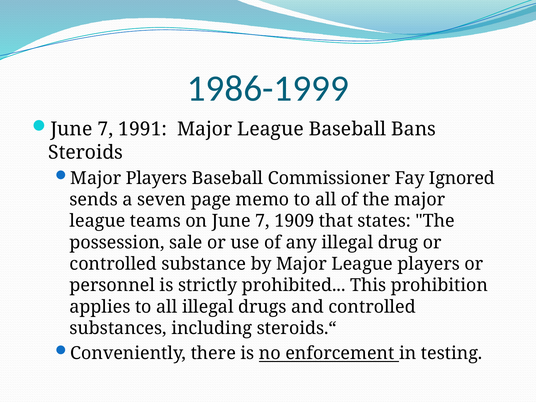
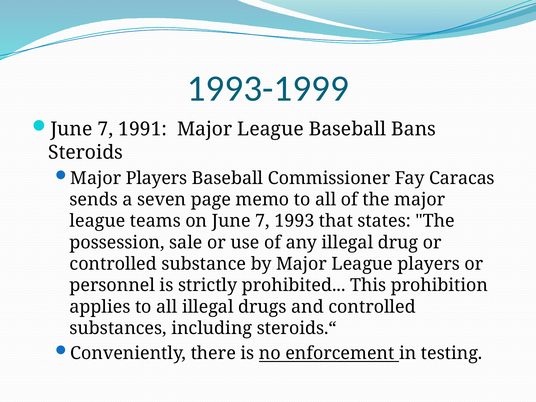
1986-1999: 1986-1999 -> 1993-1999
Ignored: Ignored -> Caracas
1909: 1909 -> 1993
